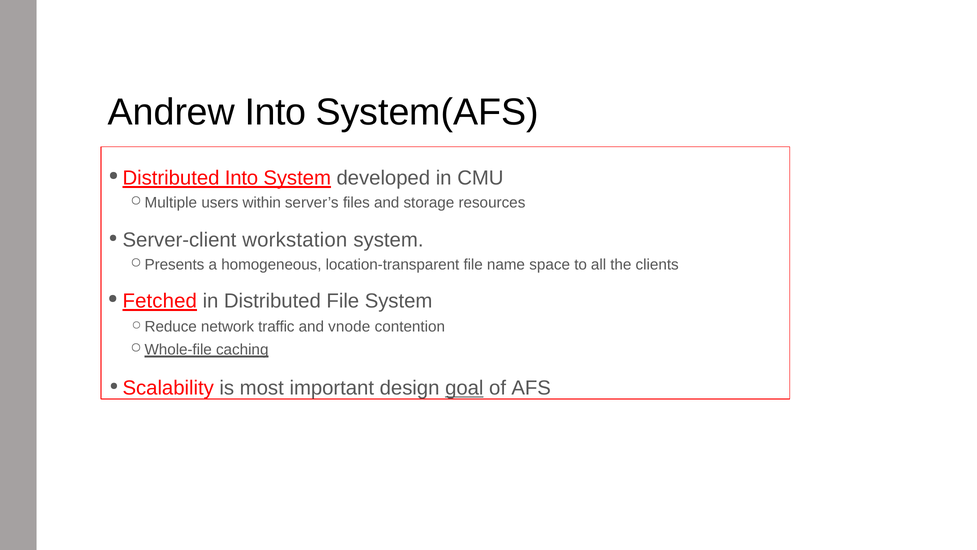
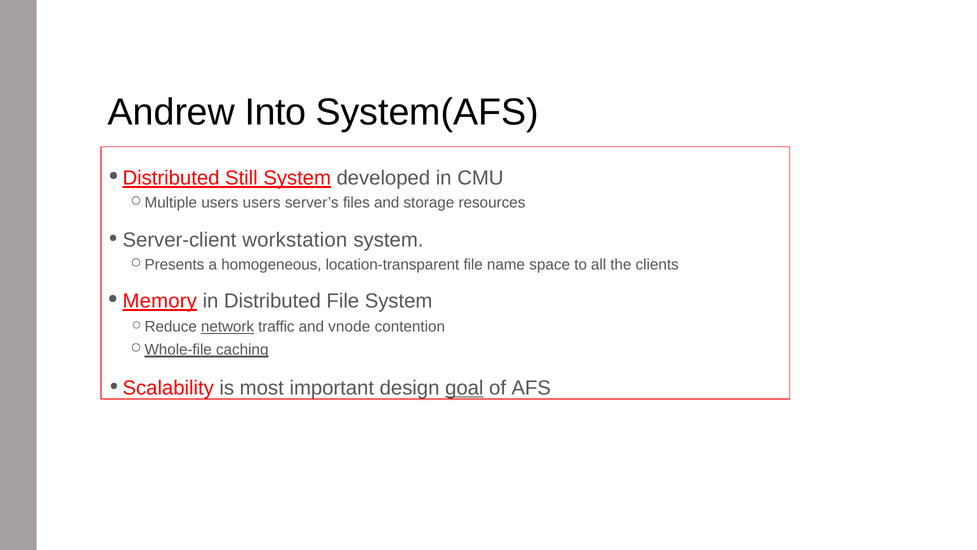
Distributed Into: Into -> Still
users within: within -> users
Fetched: Fetched -> Memory
network underline: none -> present
